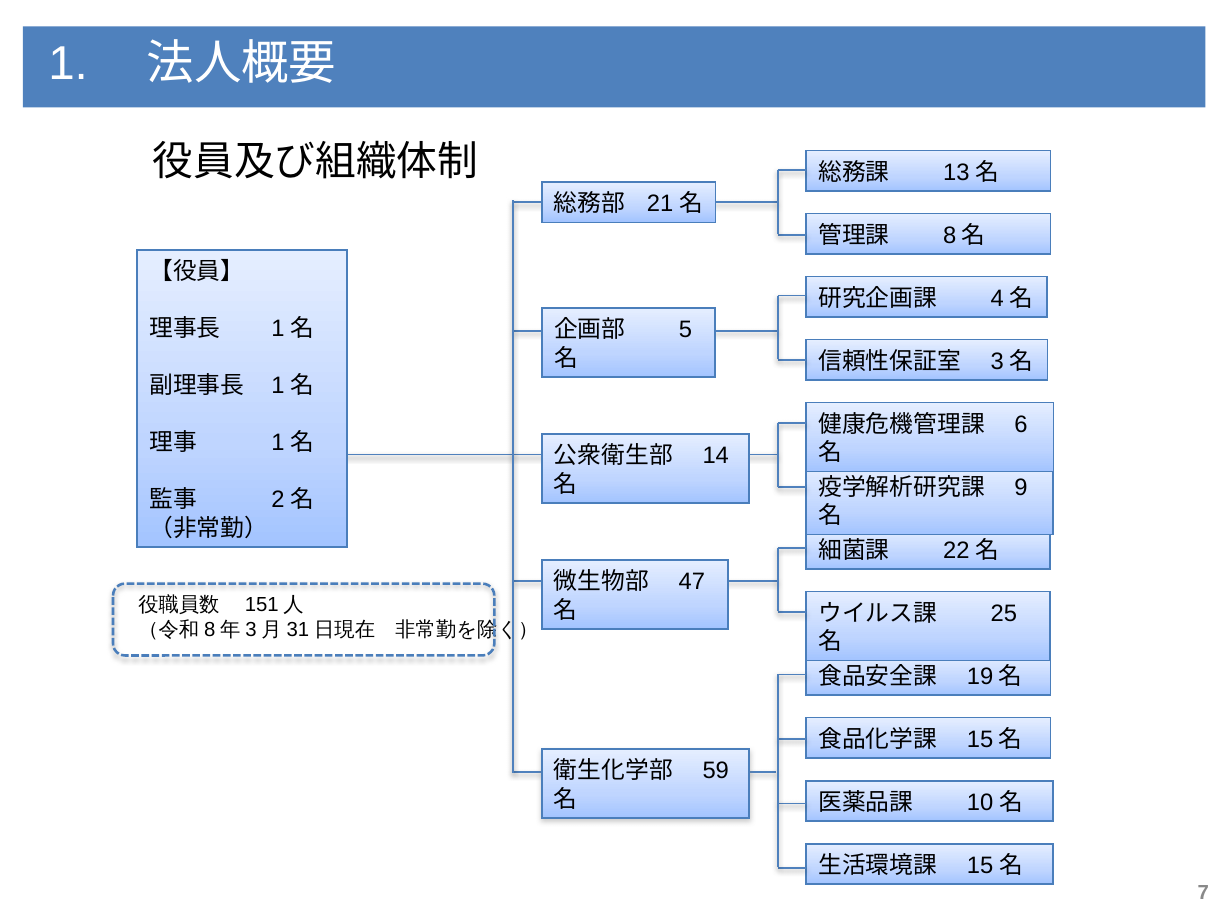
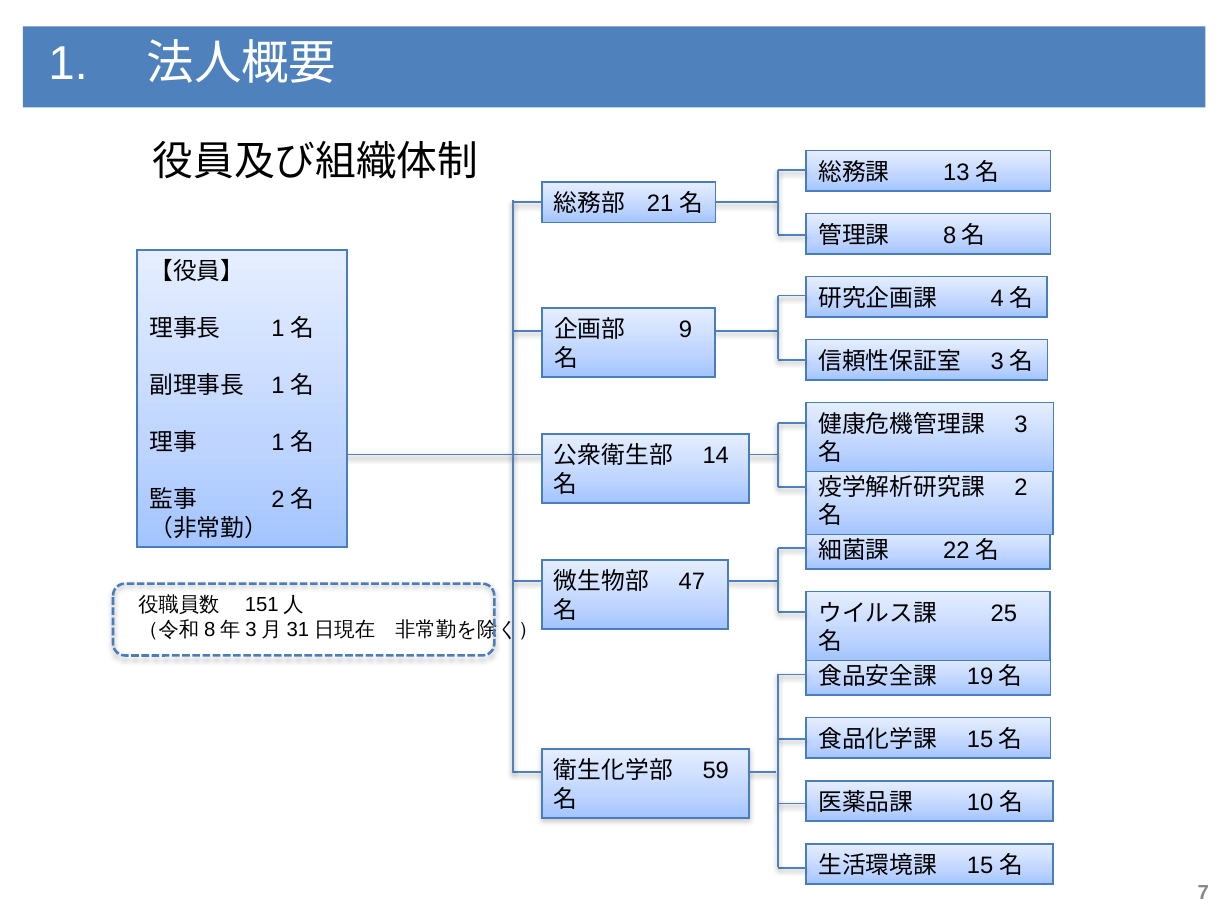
5: 5 -> 9
6: 6 -> 3
9: 9 -> 2
